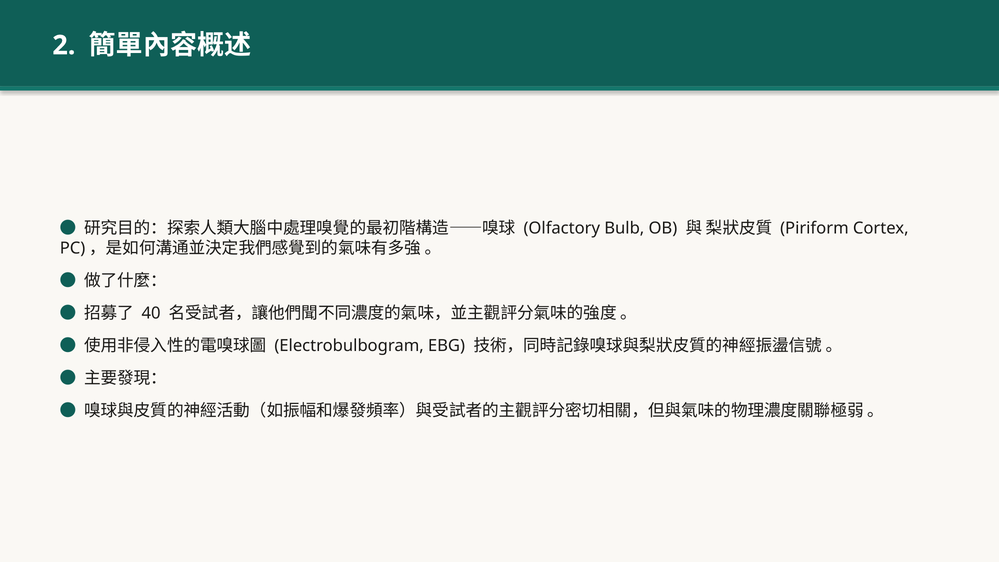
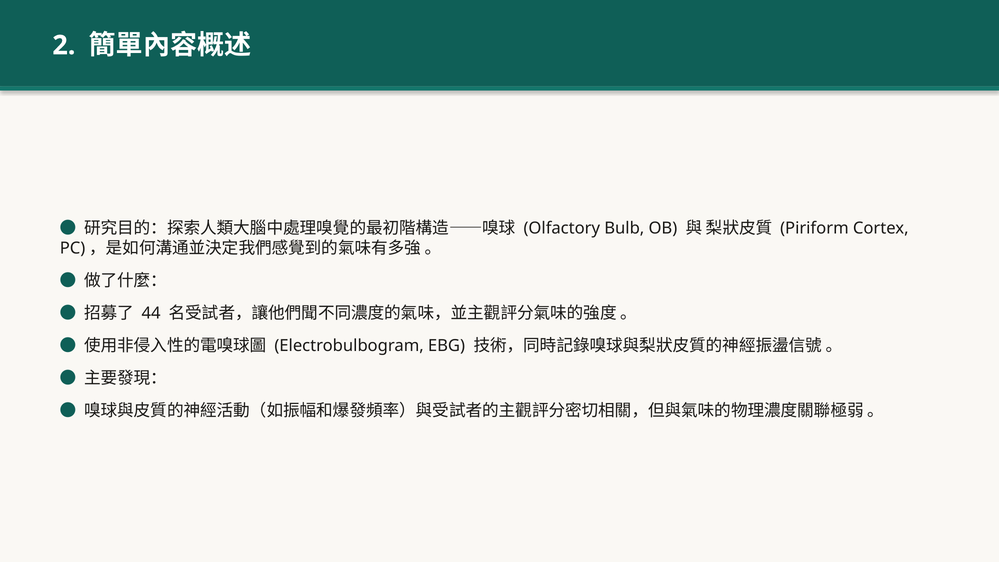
40: 40 -> 44
